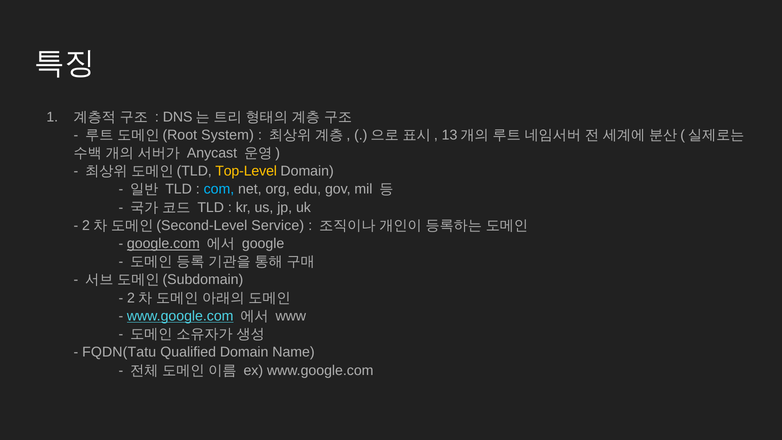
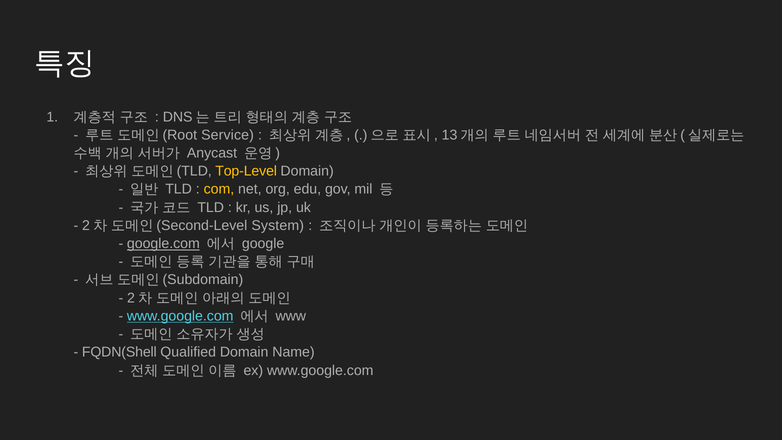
System: System -> Service
com colour: light blue -> yellow
Service: Service -> System
FQDN(Tatu: FQDN(Tatu -> FQDN(Shell
